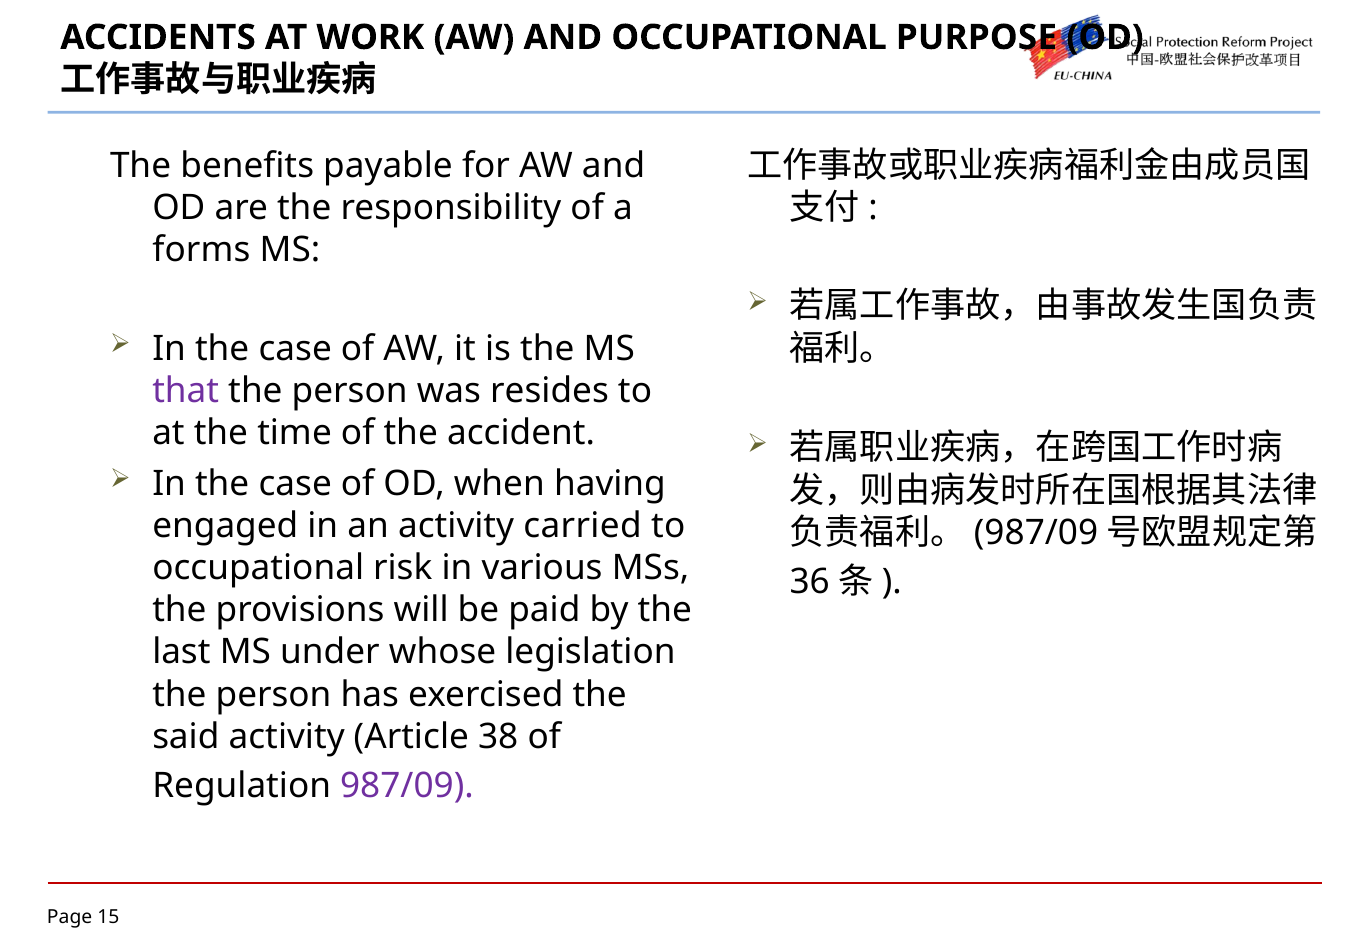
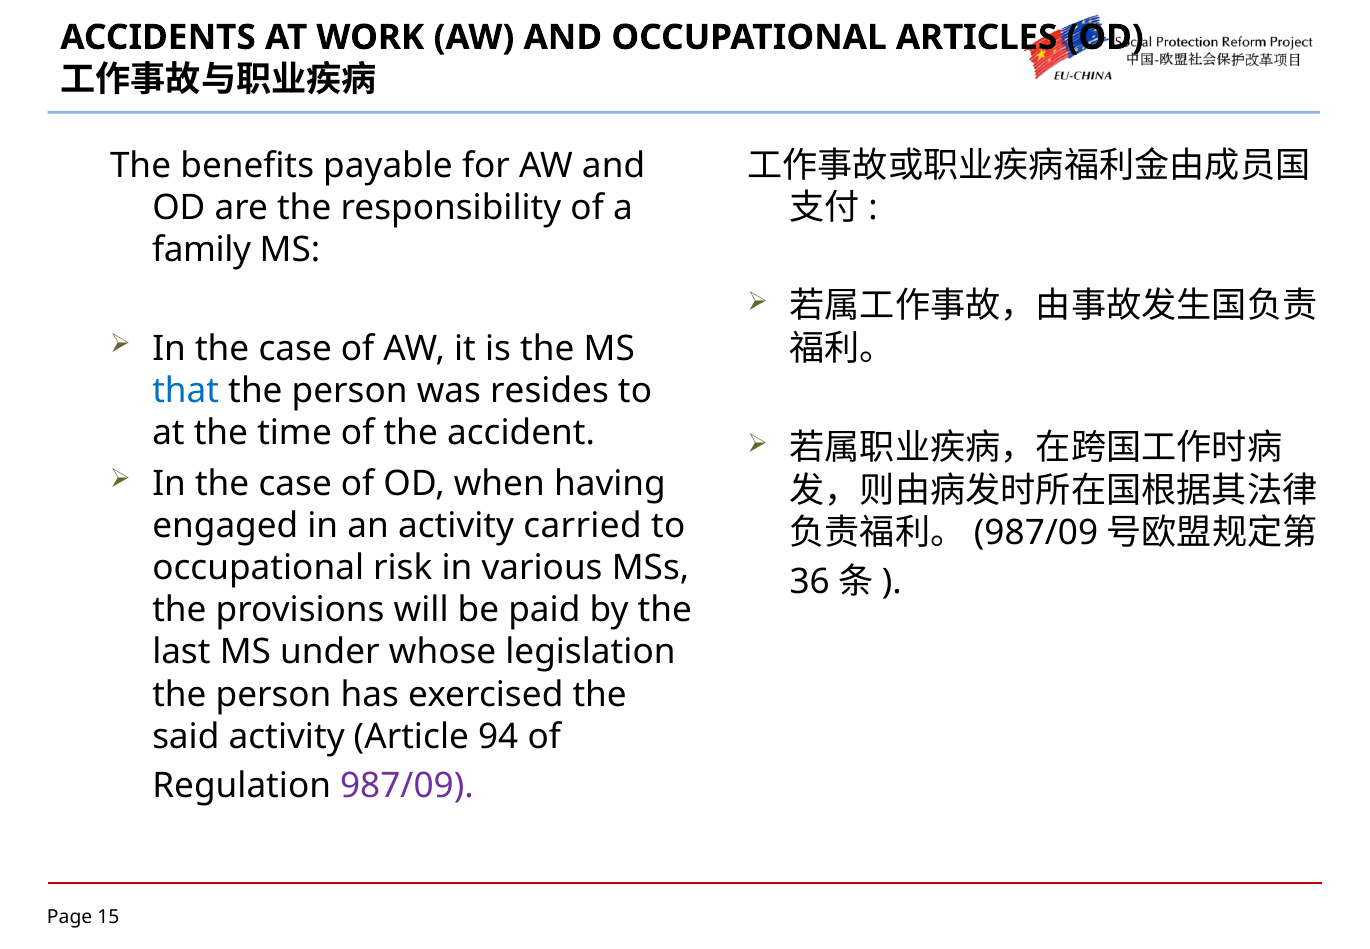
PURPOSE: PURPOSE -> ARTICLES
forms: forms -> family
that colour: purple -> blue
38: 38 -> 94
